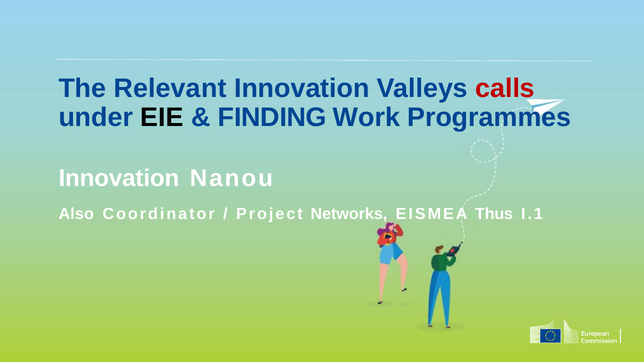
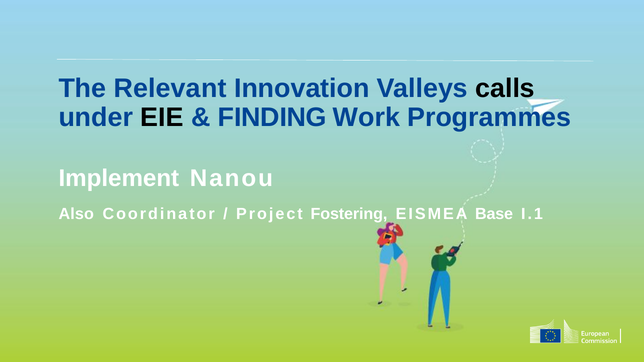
calls colour: red -> black
Innovation at (119, 178): Innovation -> Implement
Networks: Networks -> Fostering
Thus: Thus -> Base
